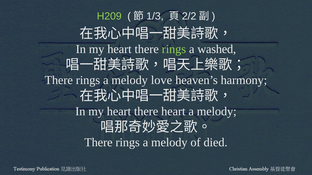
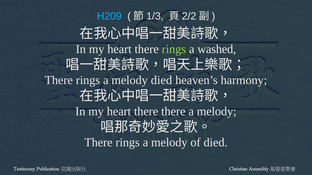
H209 colour: light green -> light blue
melody love: love -> died
there heart: heart -> there
